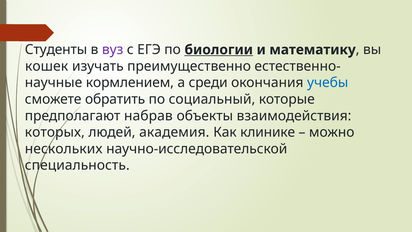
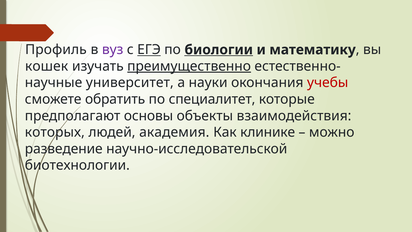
Студенты: Студенты -> Профиль
ЕГЭ underline: none -> present
преимущественно underline: none -> present
кормлением: кормлением -> университет
среди: среди -> науки
учебы colour: blue -> red
социальный: социальный -> специалитет
набрав: набрав -> основы
нескольких: нескольких -> разведение
специальность: специальность -> биотехнологии
